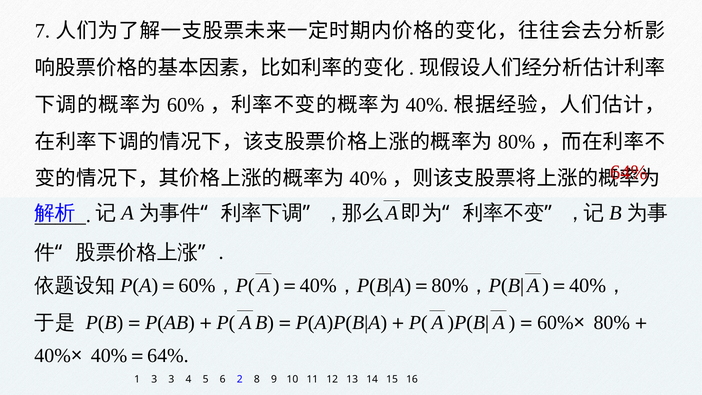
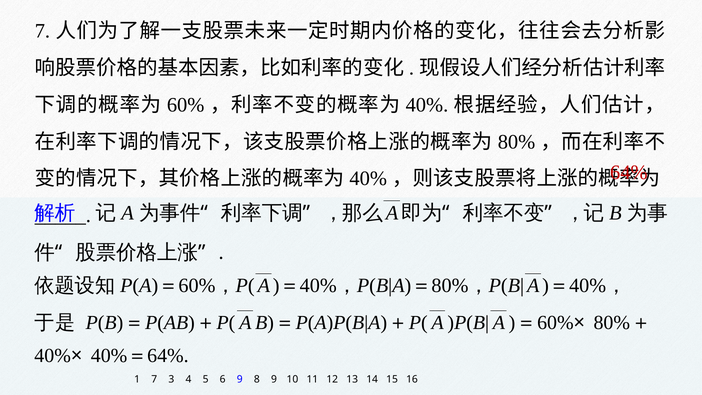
1 3: 3 -> 7
6 2: 2 -> 9
